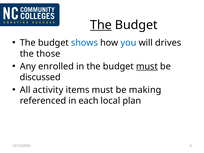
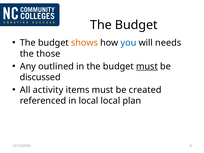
The at (101, 25) underline: present -> none
shows colour: blue -> orange
drives: drives -> needs
enrolled: enrolled -> outlined
making: making -> created
in each: each -> local
